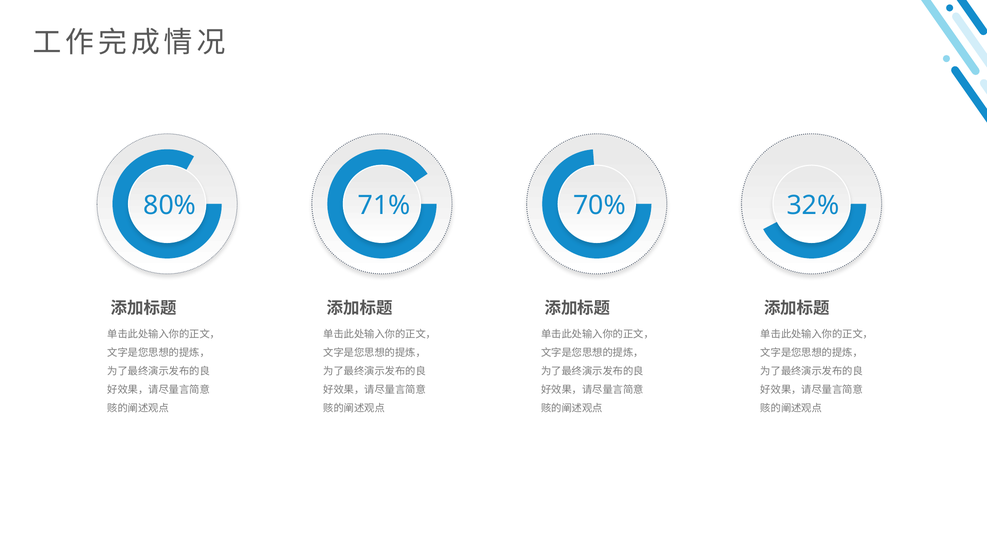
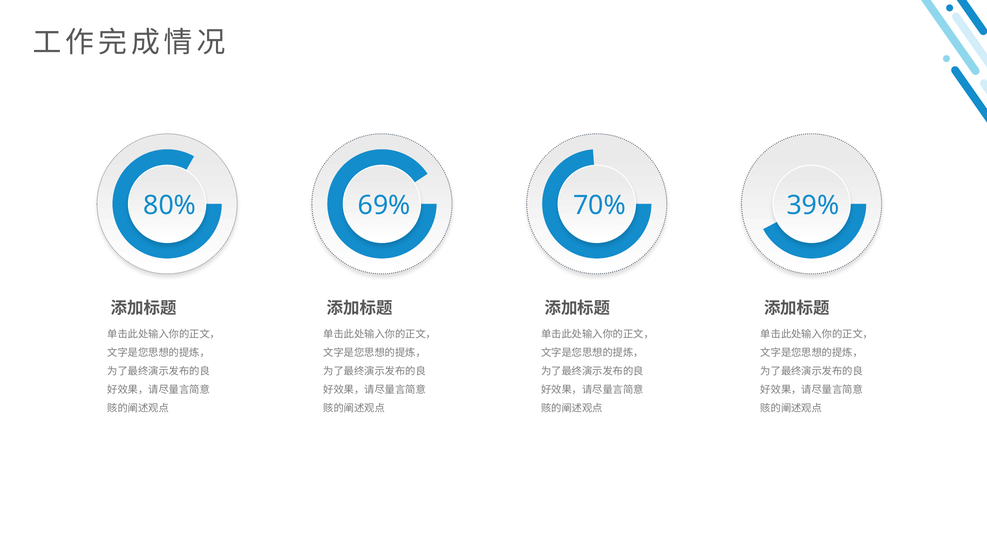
71%: 71% -> 69%
32%: 32% -> 39%
